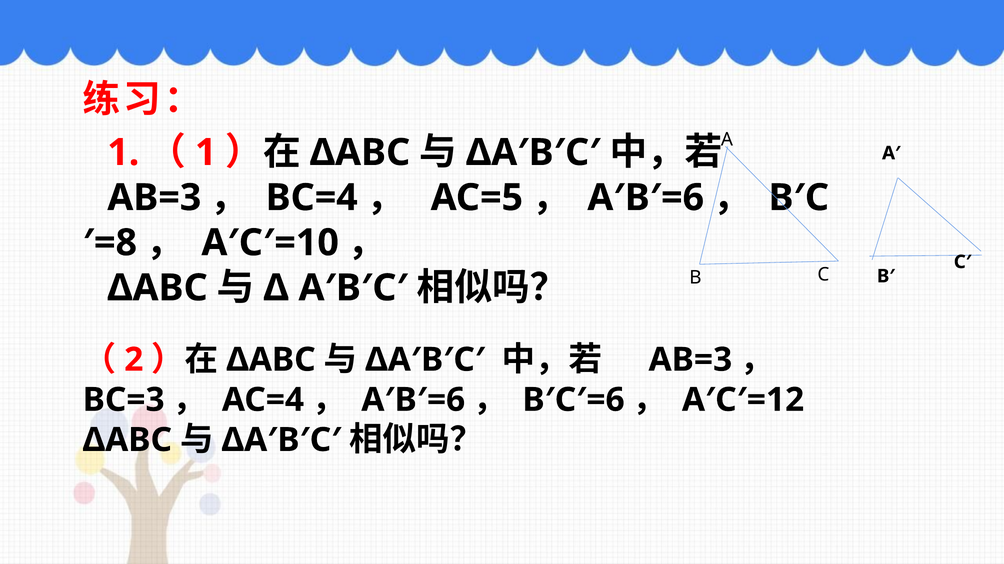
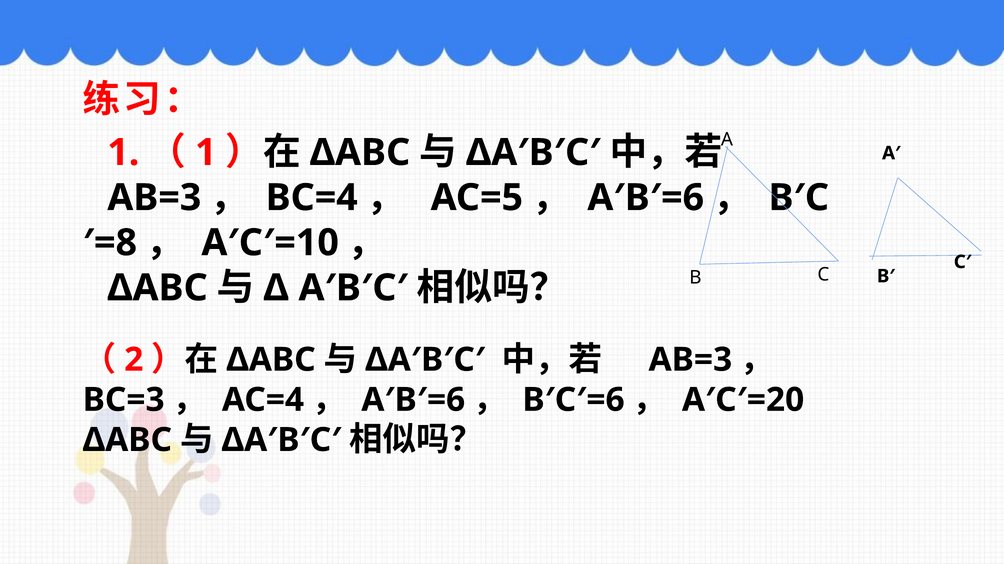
A′C′=12: A′C′=12 -> A′C′=20
